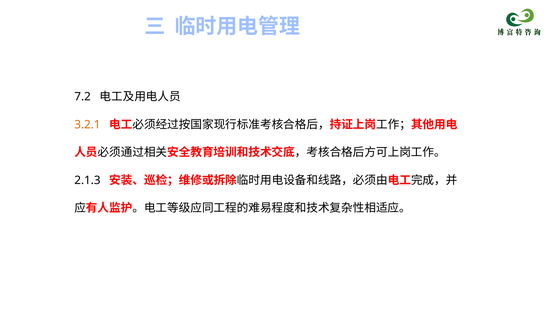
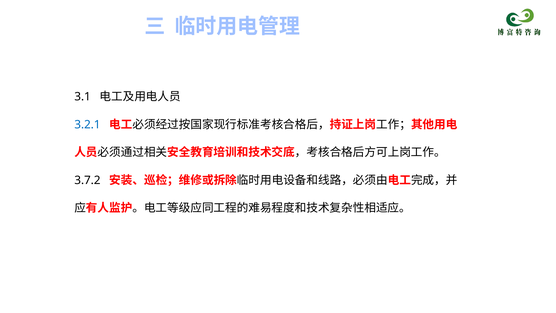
7.2: 7.2 -> 3.1
3.2.1 colour: orange -> blue
2.1.3: 2.1.3 -> 3.7.2
